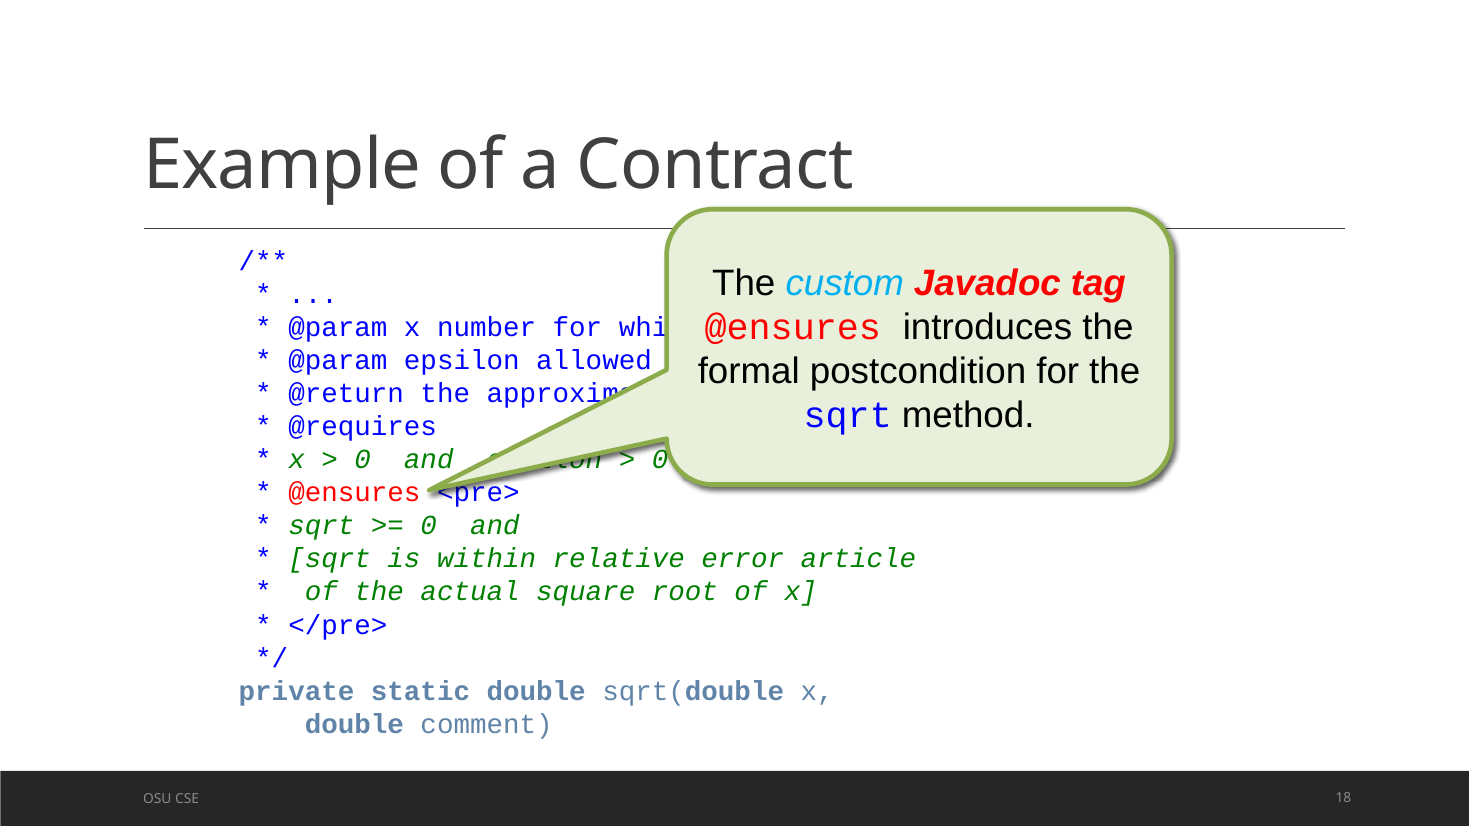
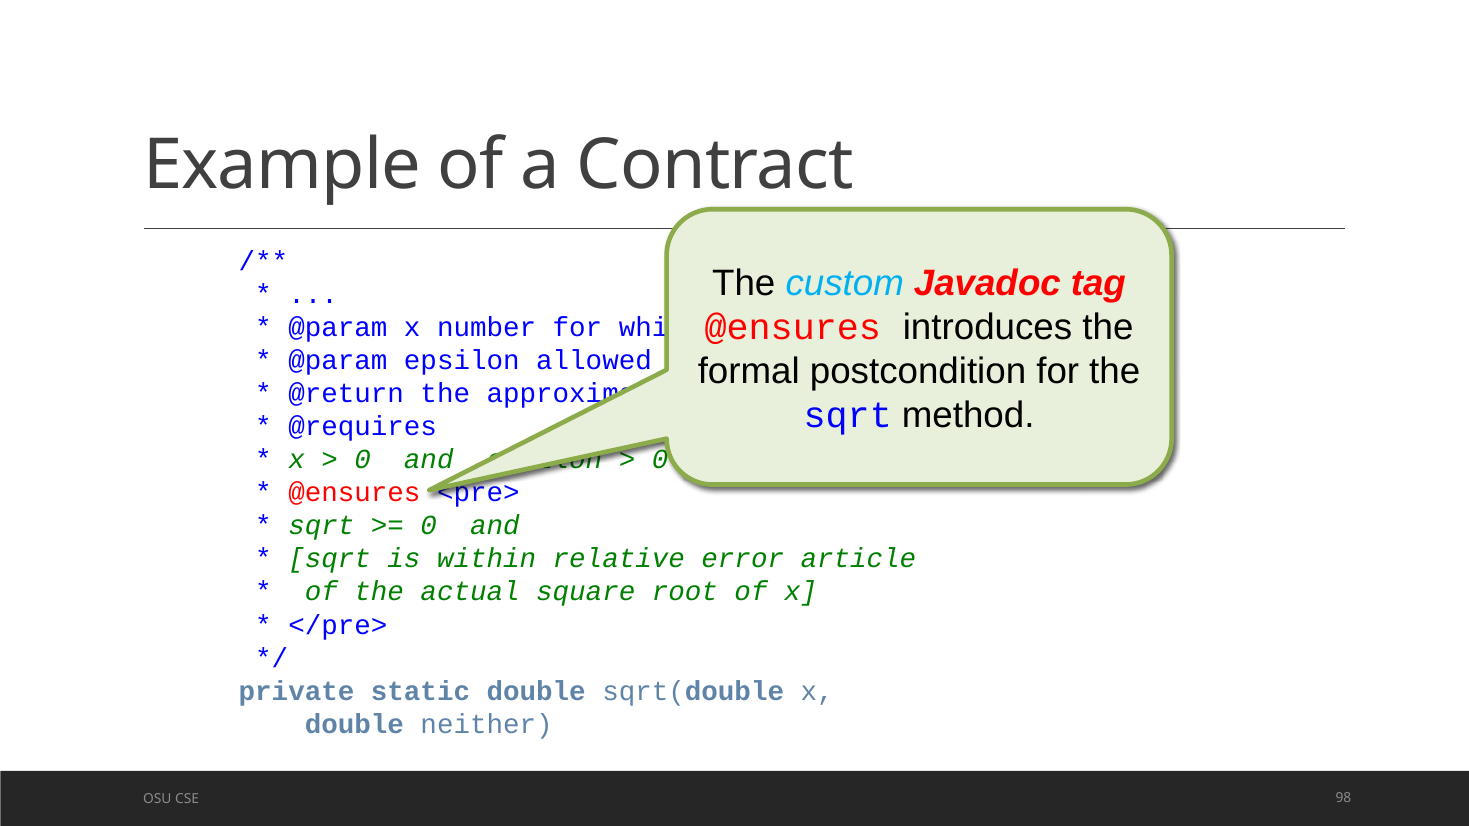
comment: comment -> neither
18: 18 -> 98
